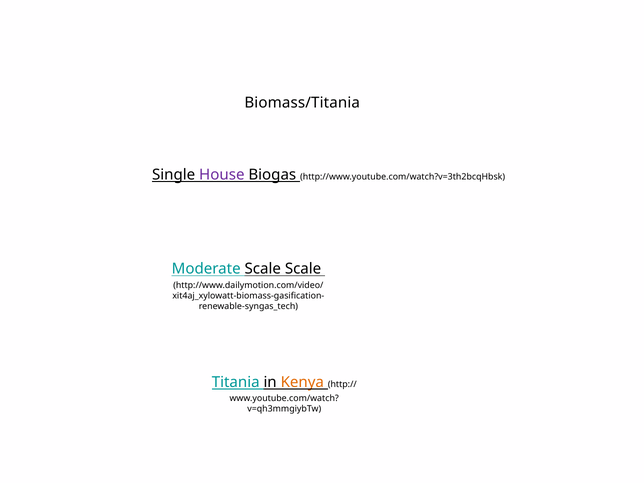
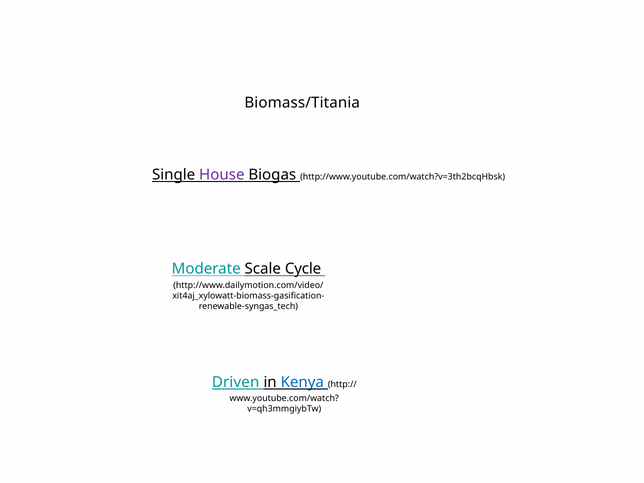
Scale Scale: Scale -> Cycle
Titania: Titania -> Driven
Kenya colour: orange -> blue
